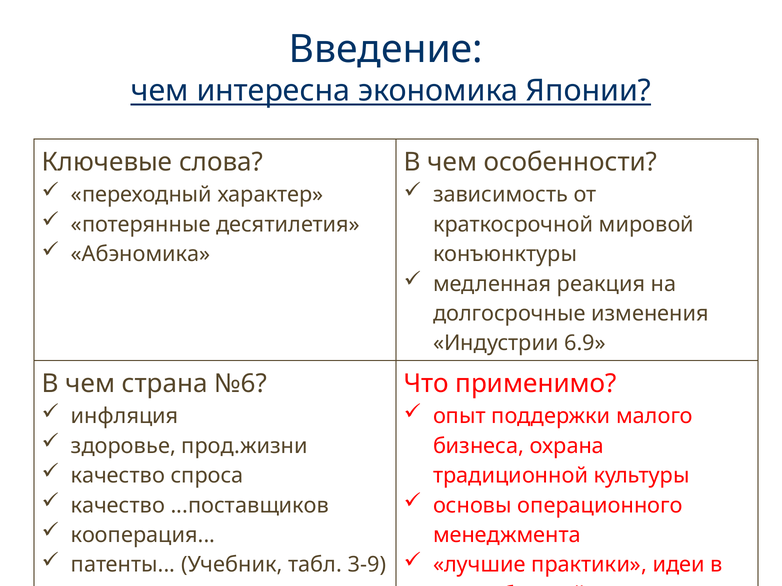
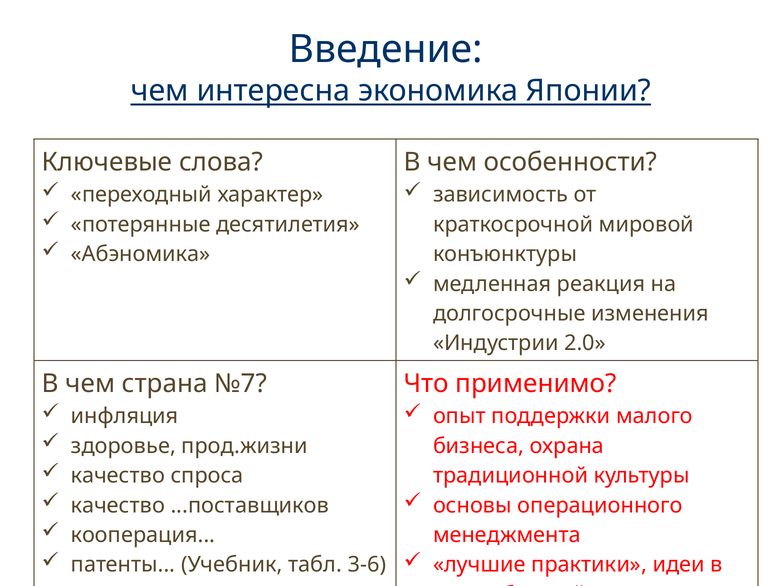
6.9: 6.9 -> 2.0
№6: №6 -> №7
3-9: 3-9 -> 3-6
